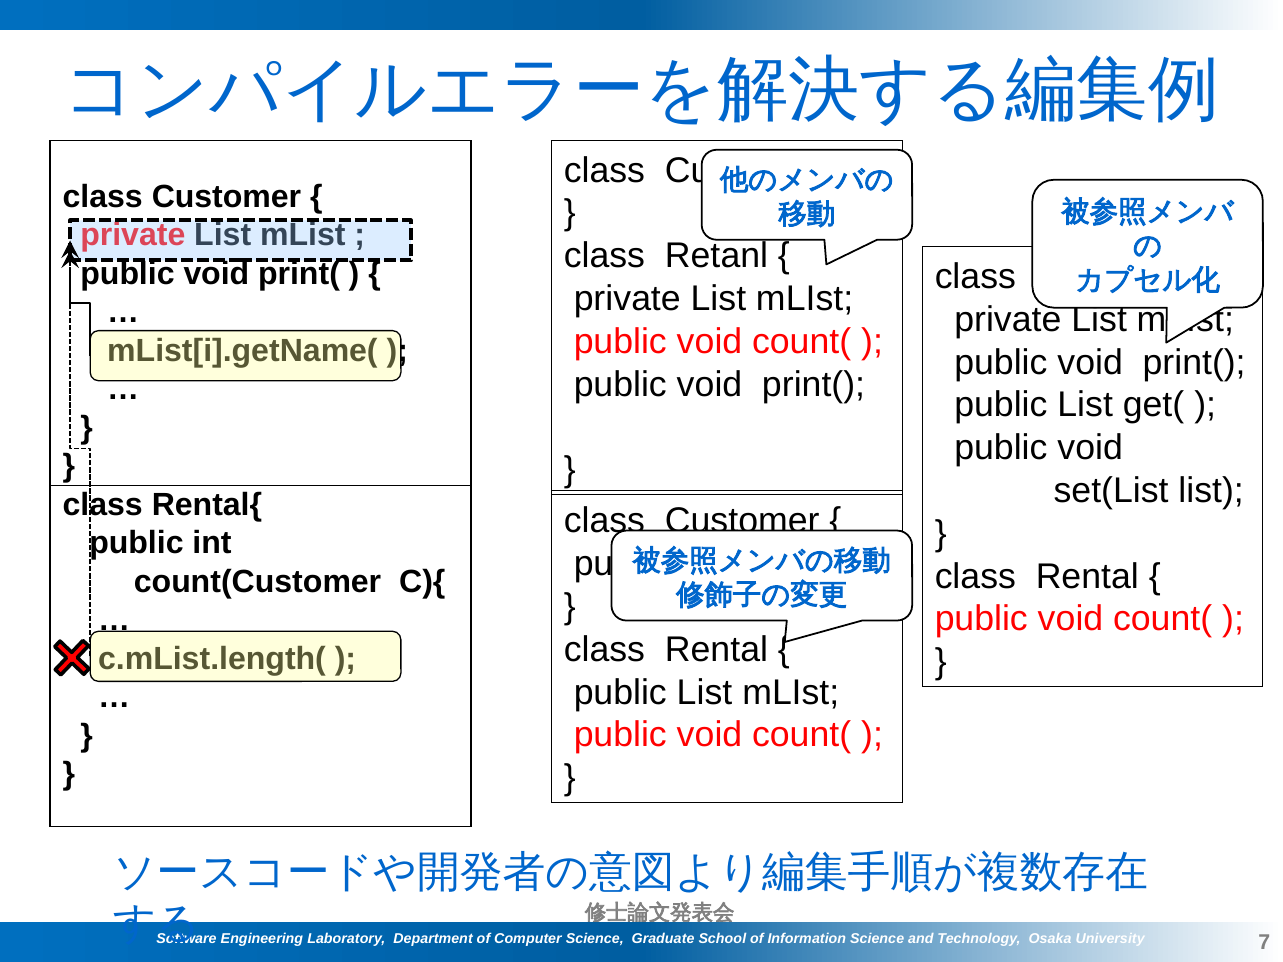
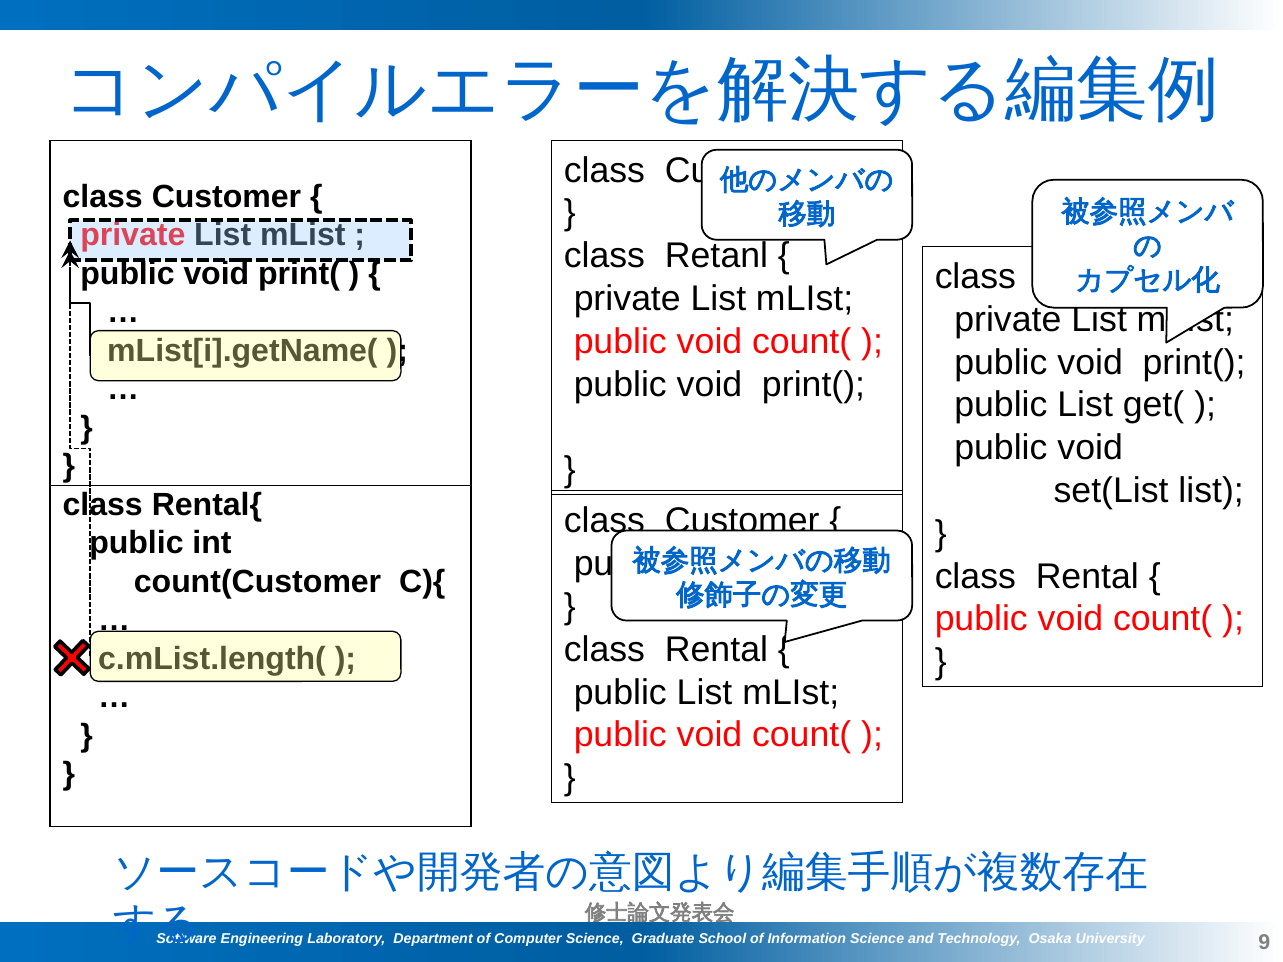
7: 7 -> 9
